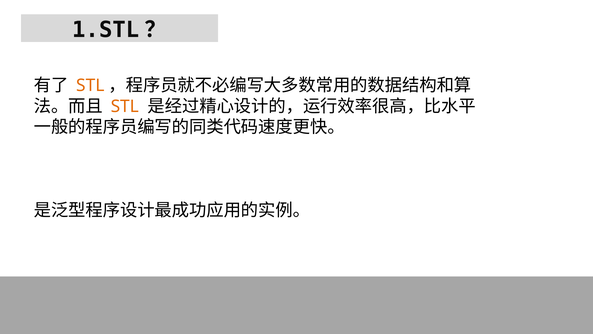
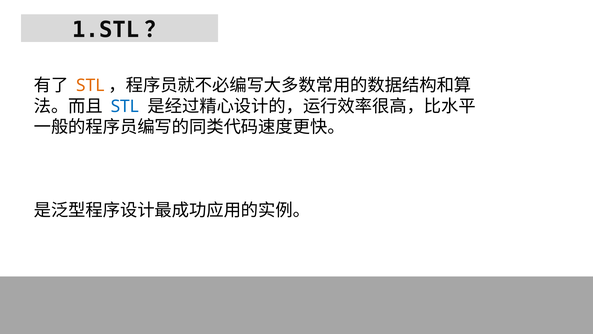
STL at (125, 106) colour: orange -> blue
